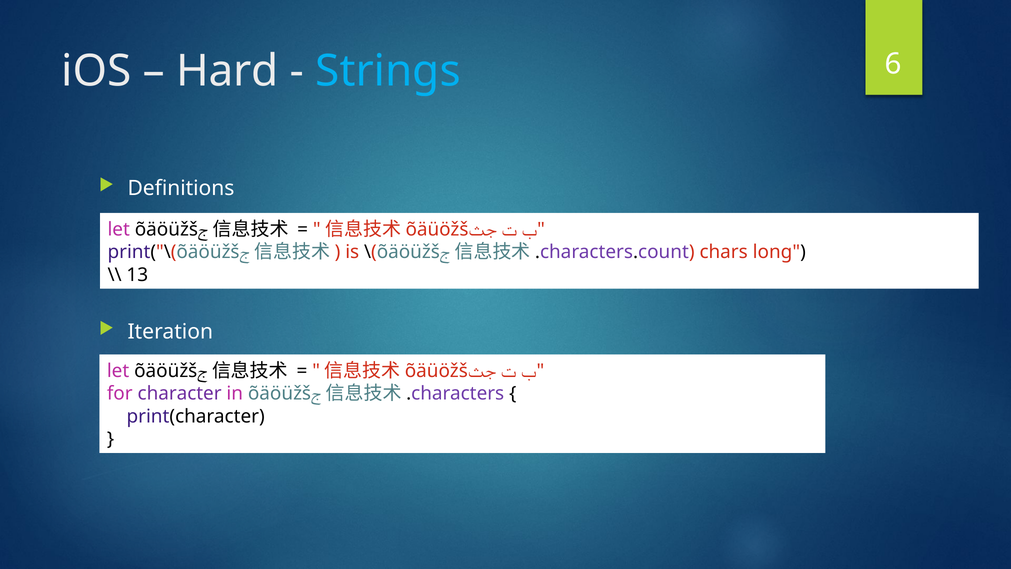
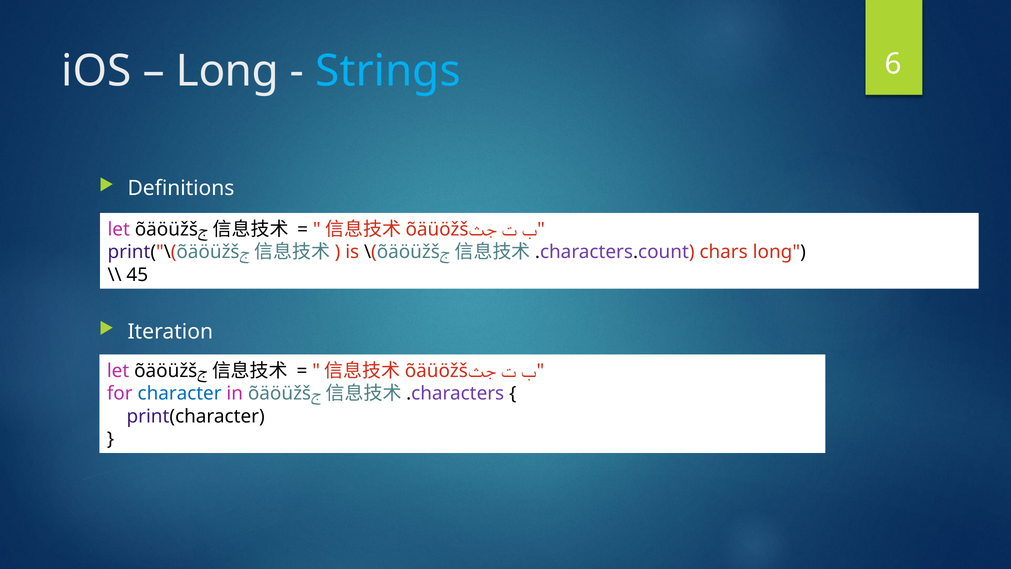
Hard at (227, 71): Hard -> Long
13: 13 -> 45
character colour: purple -> blue
